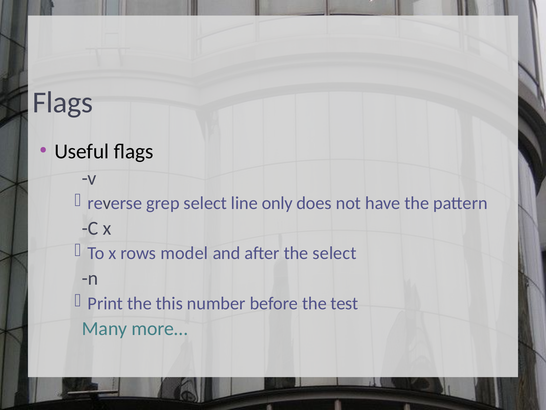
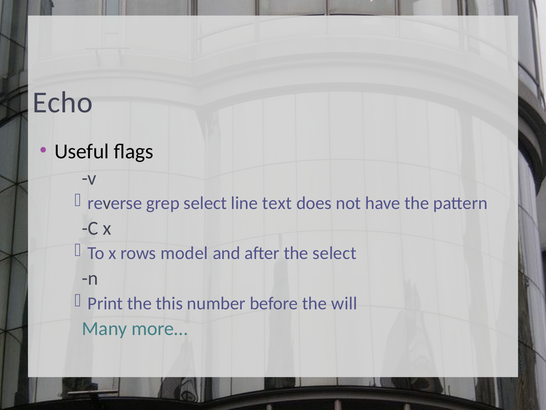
Flags at (63, 102): Flags -> Echo
only: only -> text
test: test -> will
